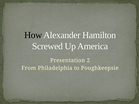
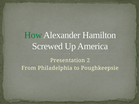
How colour: black -> green
